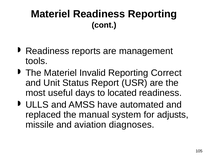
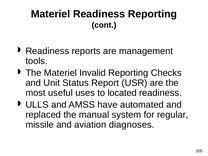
Correct: Correct -> Checks
days: days -> uses
adjusts: adjusts -> regular
